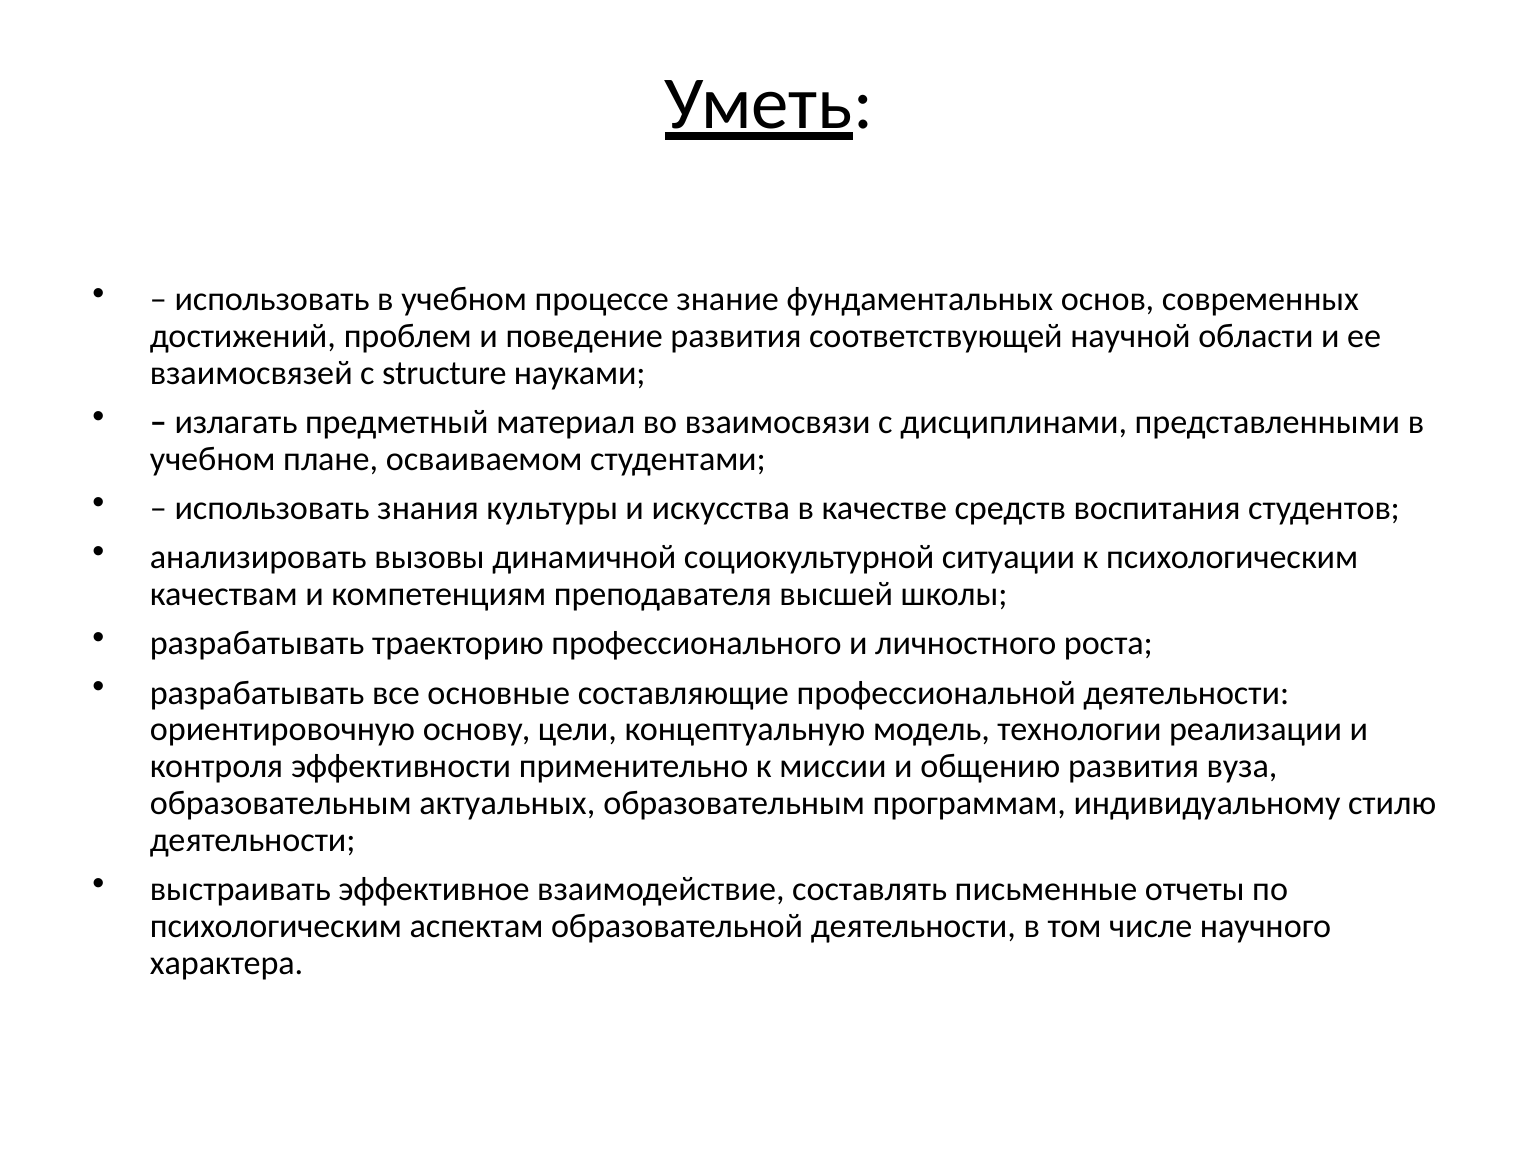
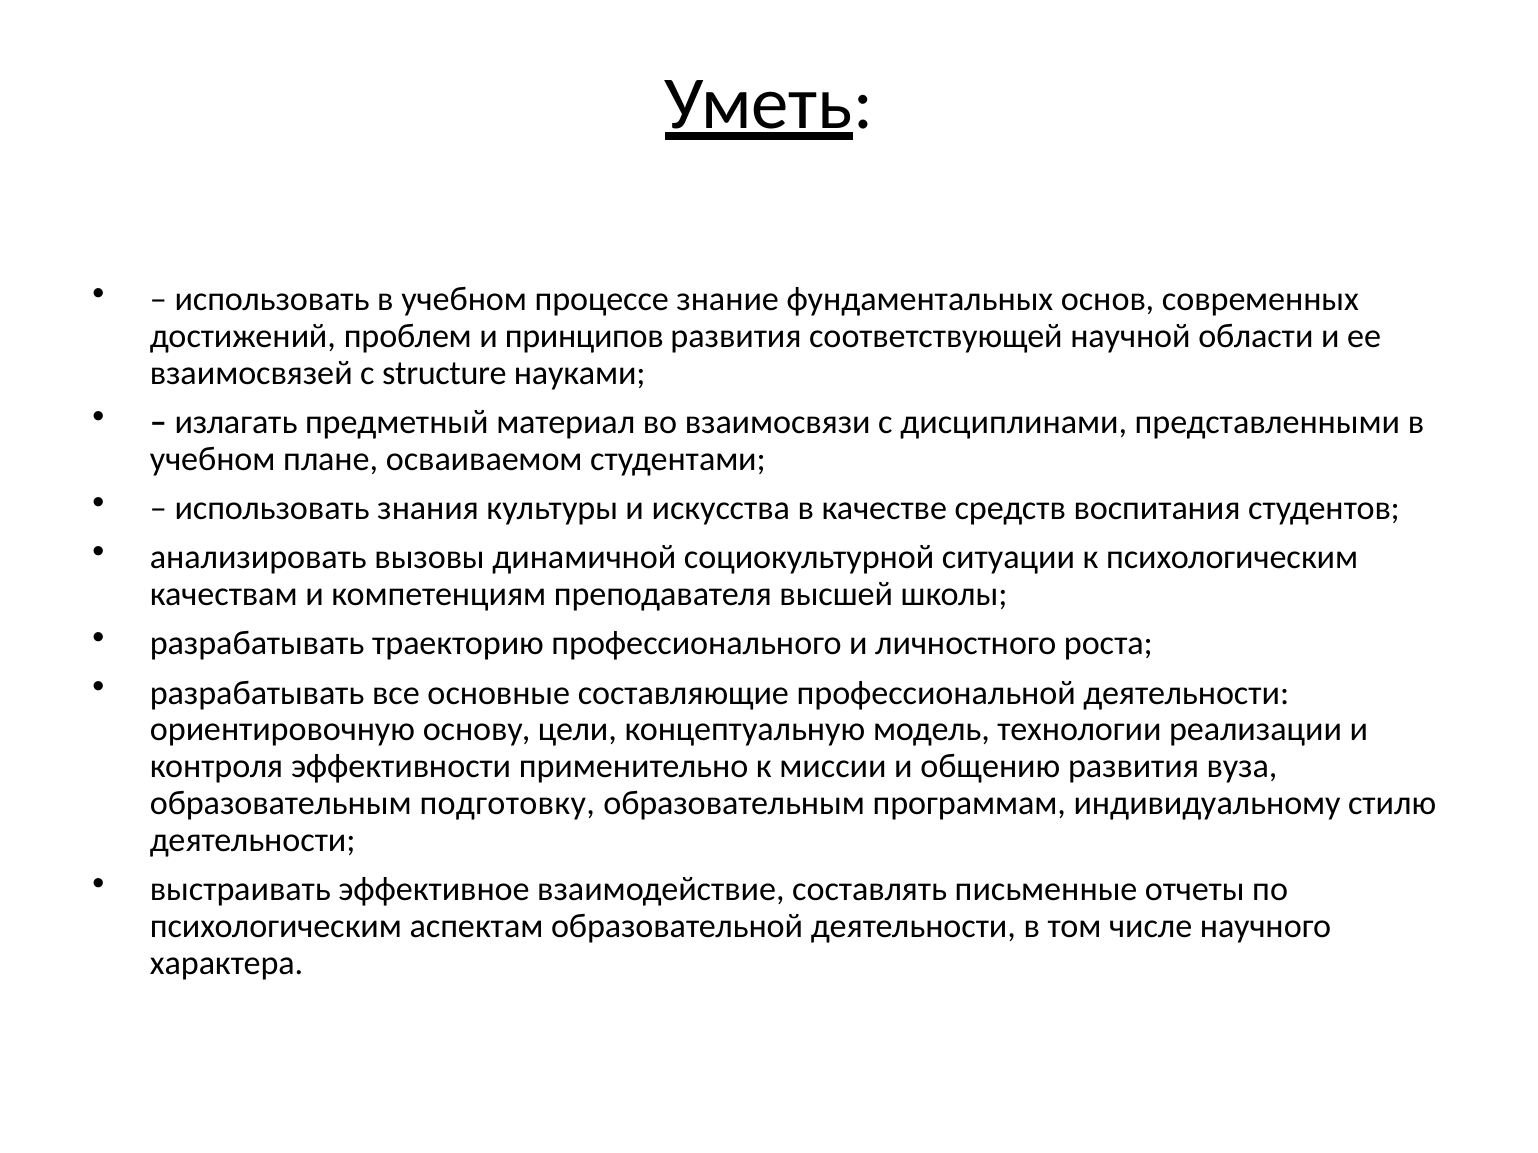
поведение: поведение -> принципов
актуальных: актуальных -> подготовку
